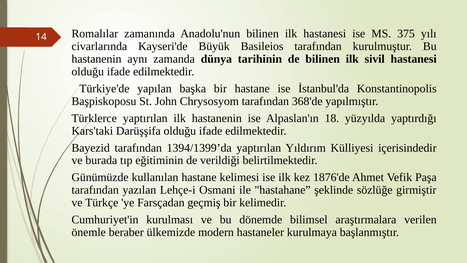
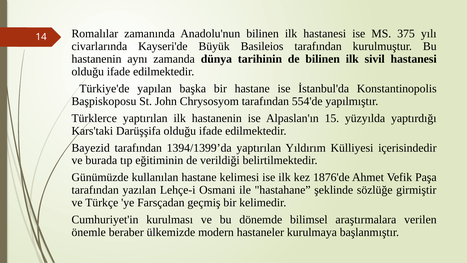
368'de: 368'de -> 554'de
18: 18 -> 15
